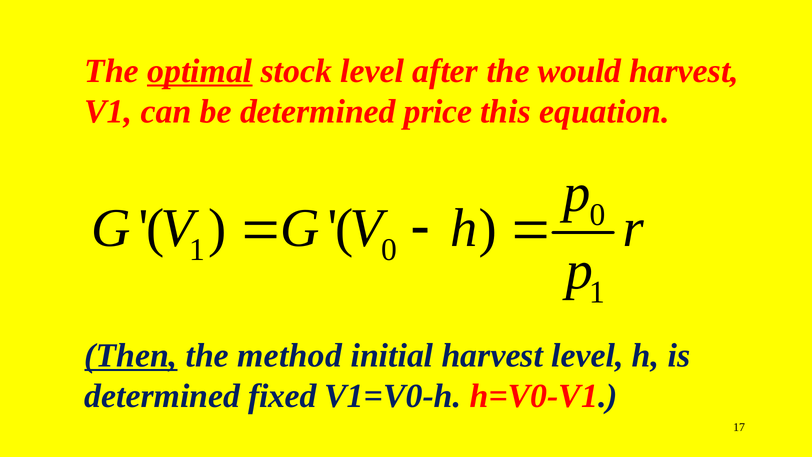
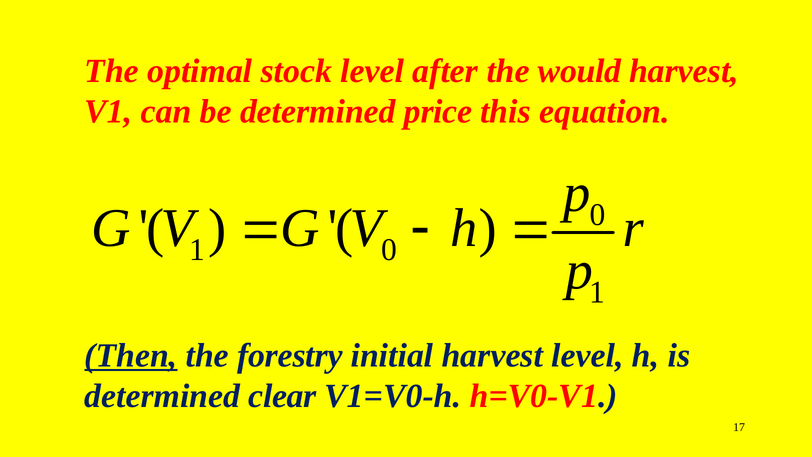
optimal underline: present -> none
method: method -> forestry
fixed: fixed -> clear
